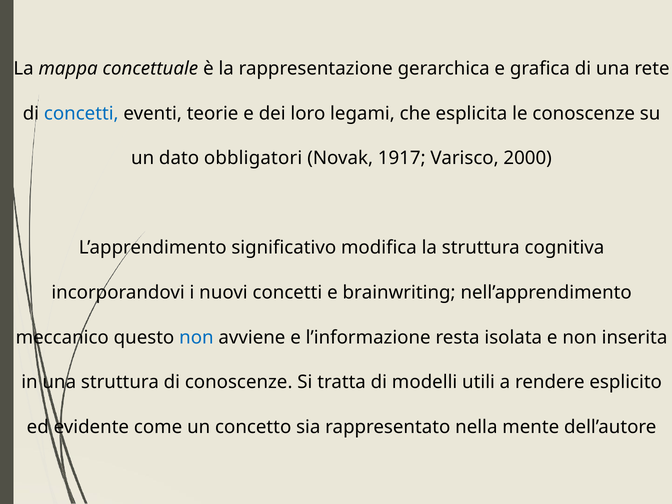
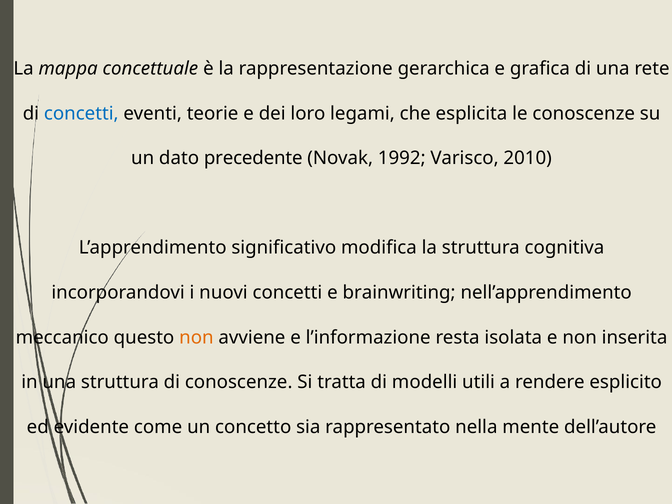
obbligatori: obbligatori -> precedente
1917: 1917 -> 1992
2000: 2000 -> 2010
non at (196, 337) colour: blue -> orange
